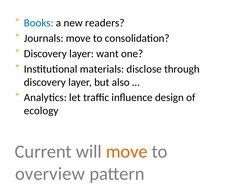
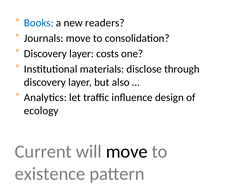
want: want -> costs
move at (127, 151) colour: orange -> black
overview: overview -> existence
